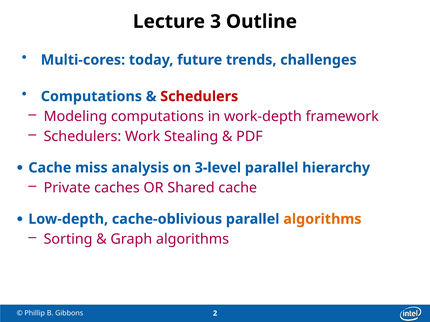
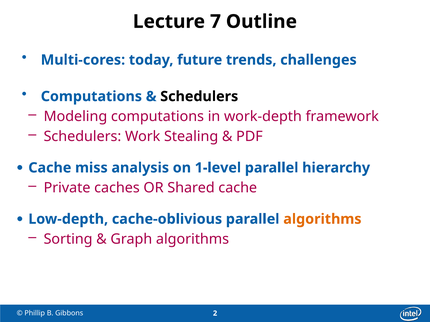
3: 3 -> 7
Schedulers at (199, 97) colour: red -> black
3-level: 3-level -> 1-level
